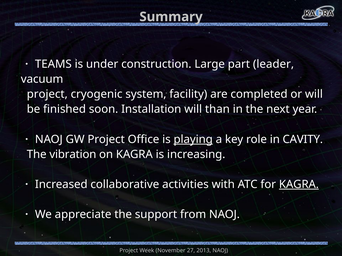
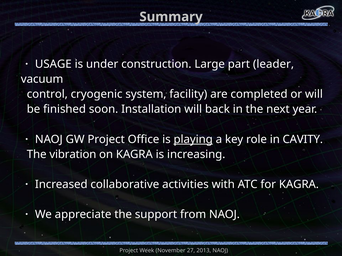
TEAMS: TEAMS -> USAGE
project at (47, 94): project -> control
than: than -> back
KAGRA at (299, 185) underline: present -> none
